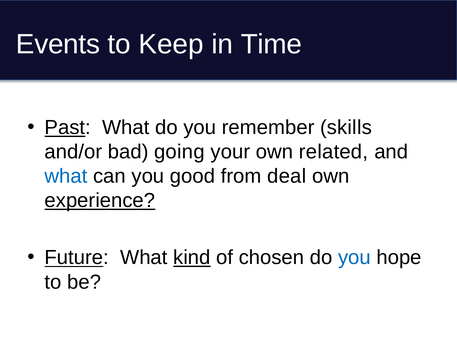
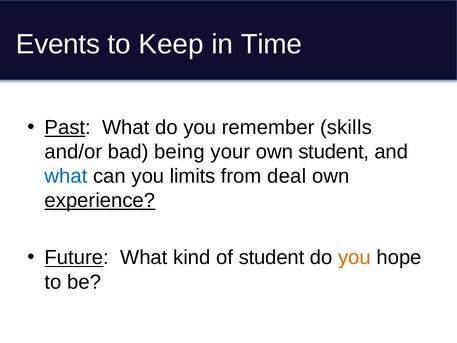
going: going -> being
own related: related -> student
good: good -> limits
kind underline: present -> none
of chosen: chosen -> student
you at (354, 257) colour: blue -> orange
